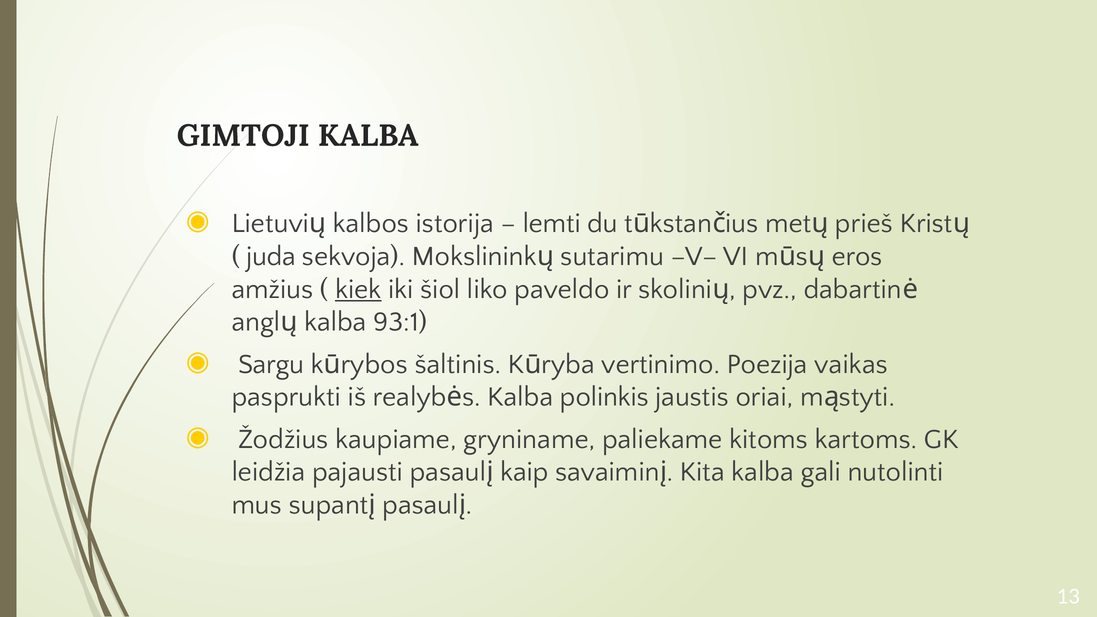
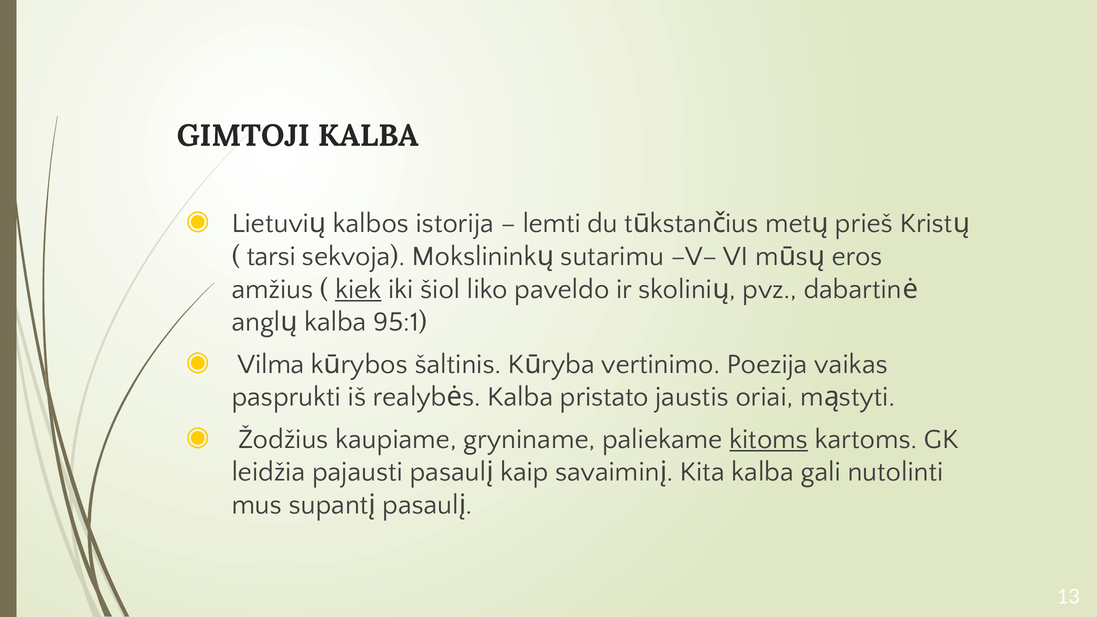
juda: juda -> tarsi
93:1: 93:1 -> 95:1
Sargu: Sargu -> Vilma
polinkis: polinkis -> pristato
kitoms underline: none -> present
